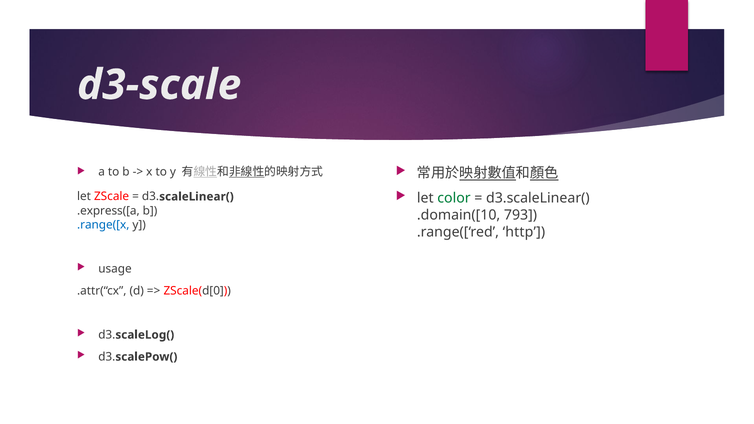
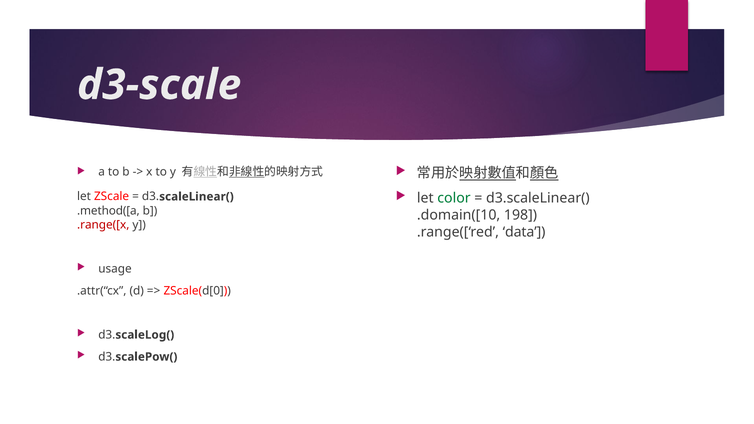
.express([a: .express([a -> .method([a
793: 793 -> 198
.range([x colour: blue -> red
http: http -> data
